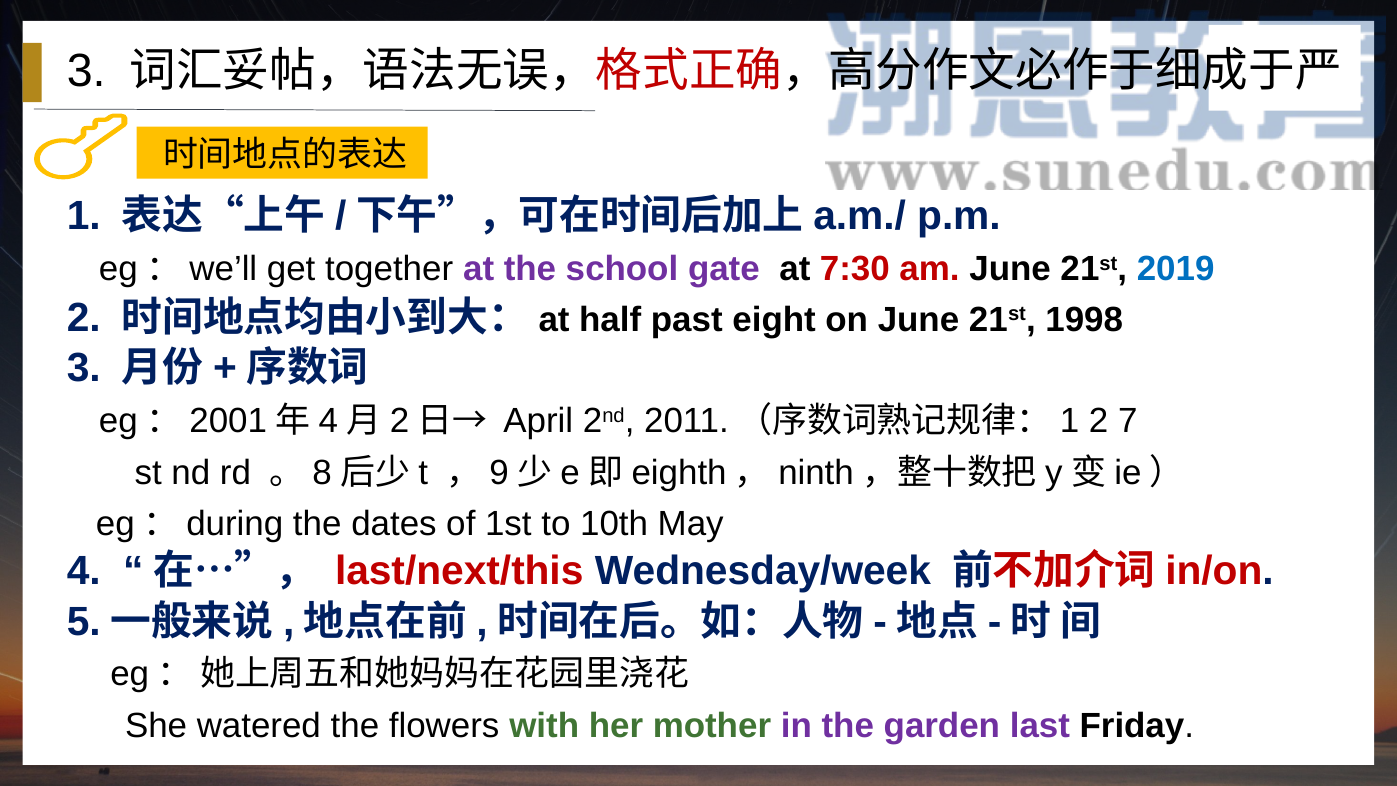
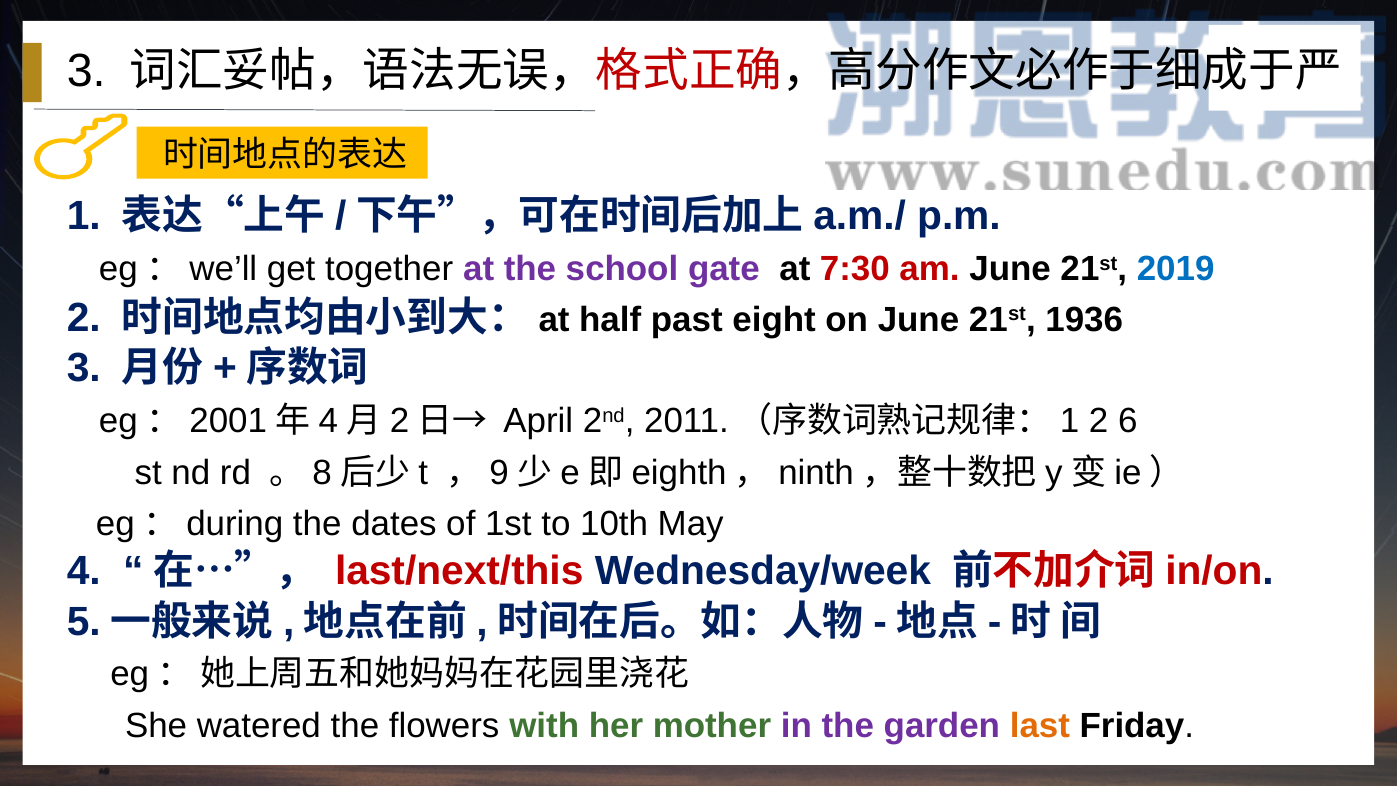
1998: 1998 -> 1936
7: 7 -> 6
last colour: purple -> orange
